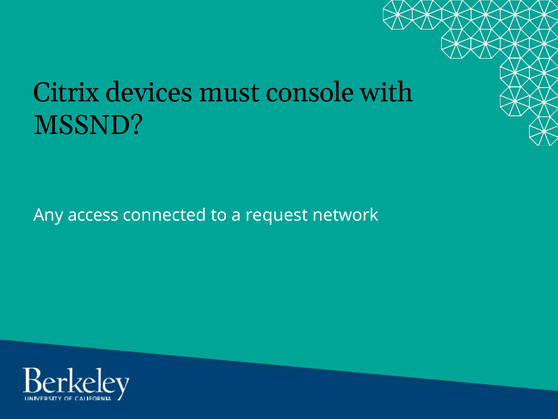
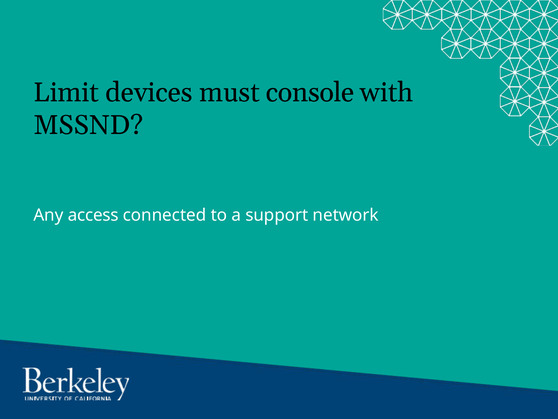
Citrix: Citrix -> Limit
request: request -> support
